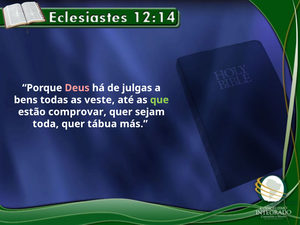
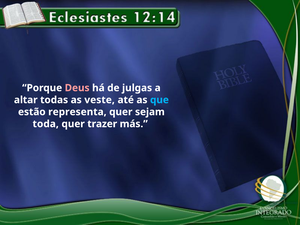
bens: bens -> altar
que colour: light green -> light blue
comprovar: comprovar -> representa
tábua: tábua -> trazer
